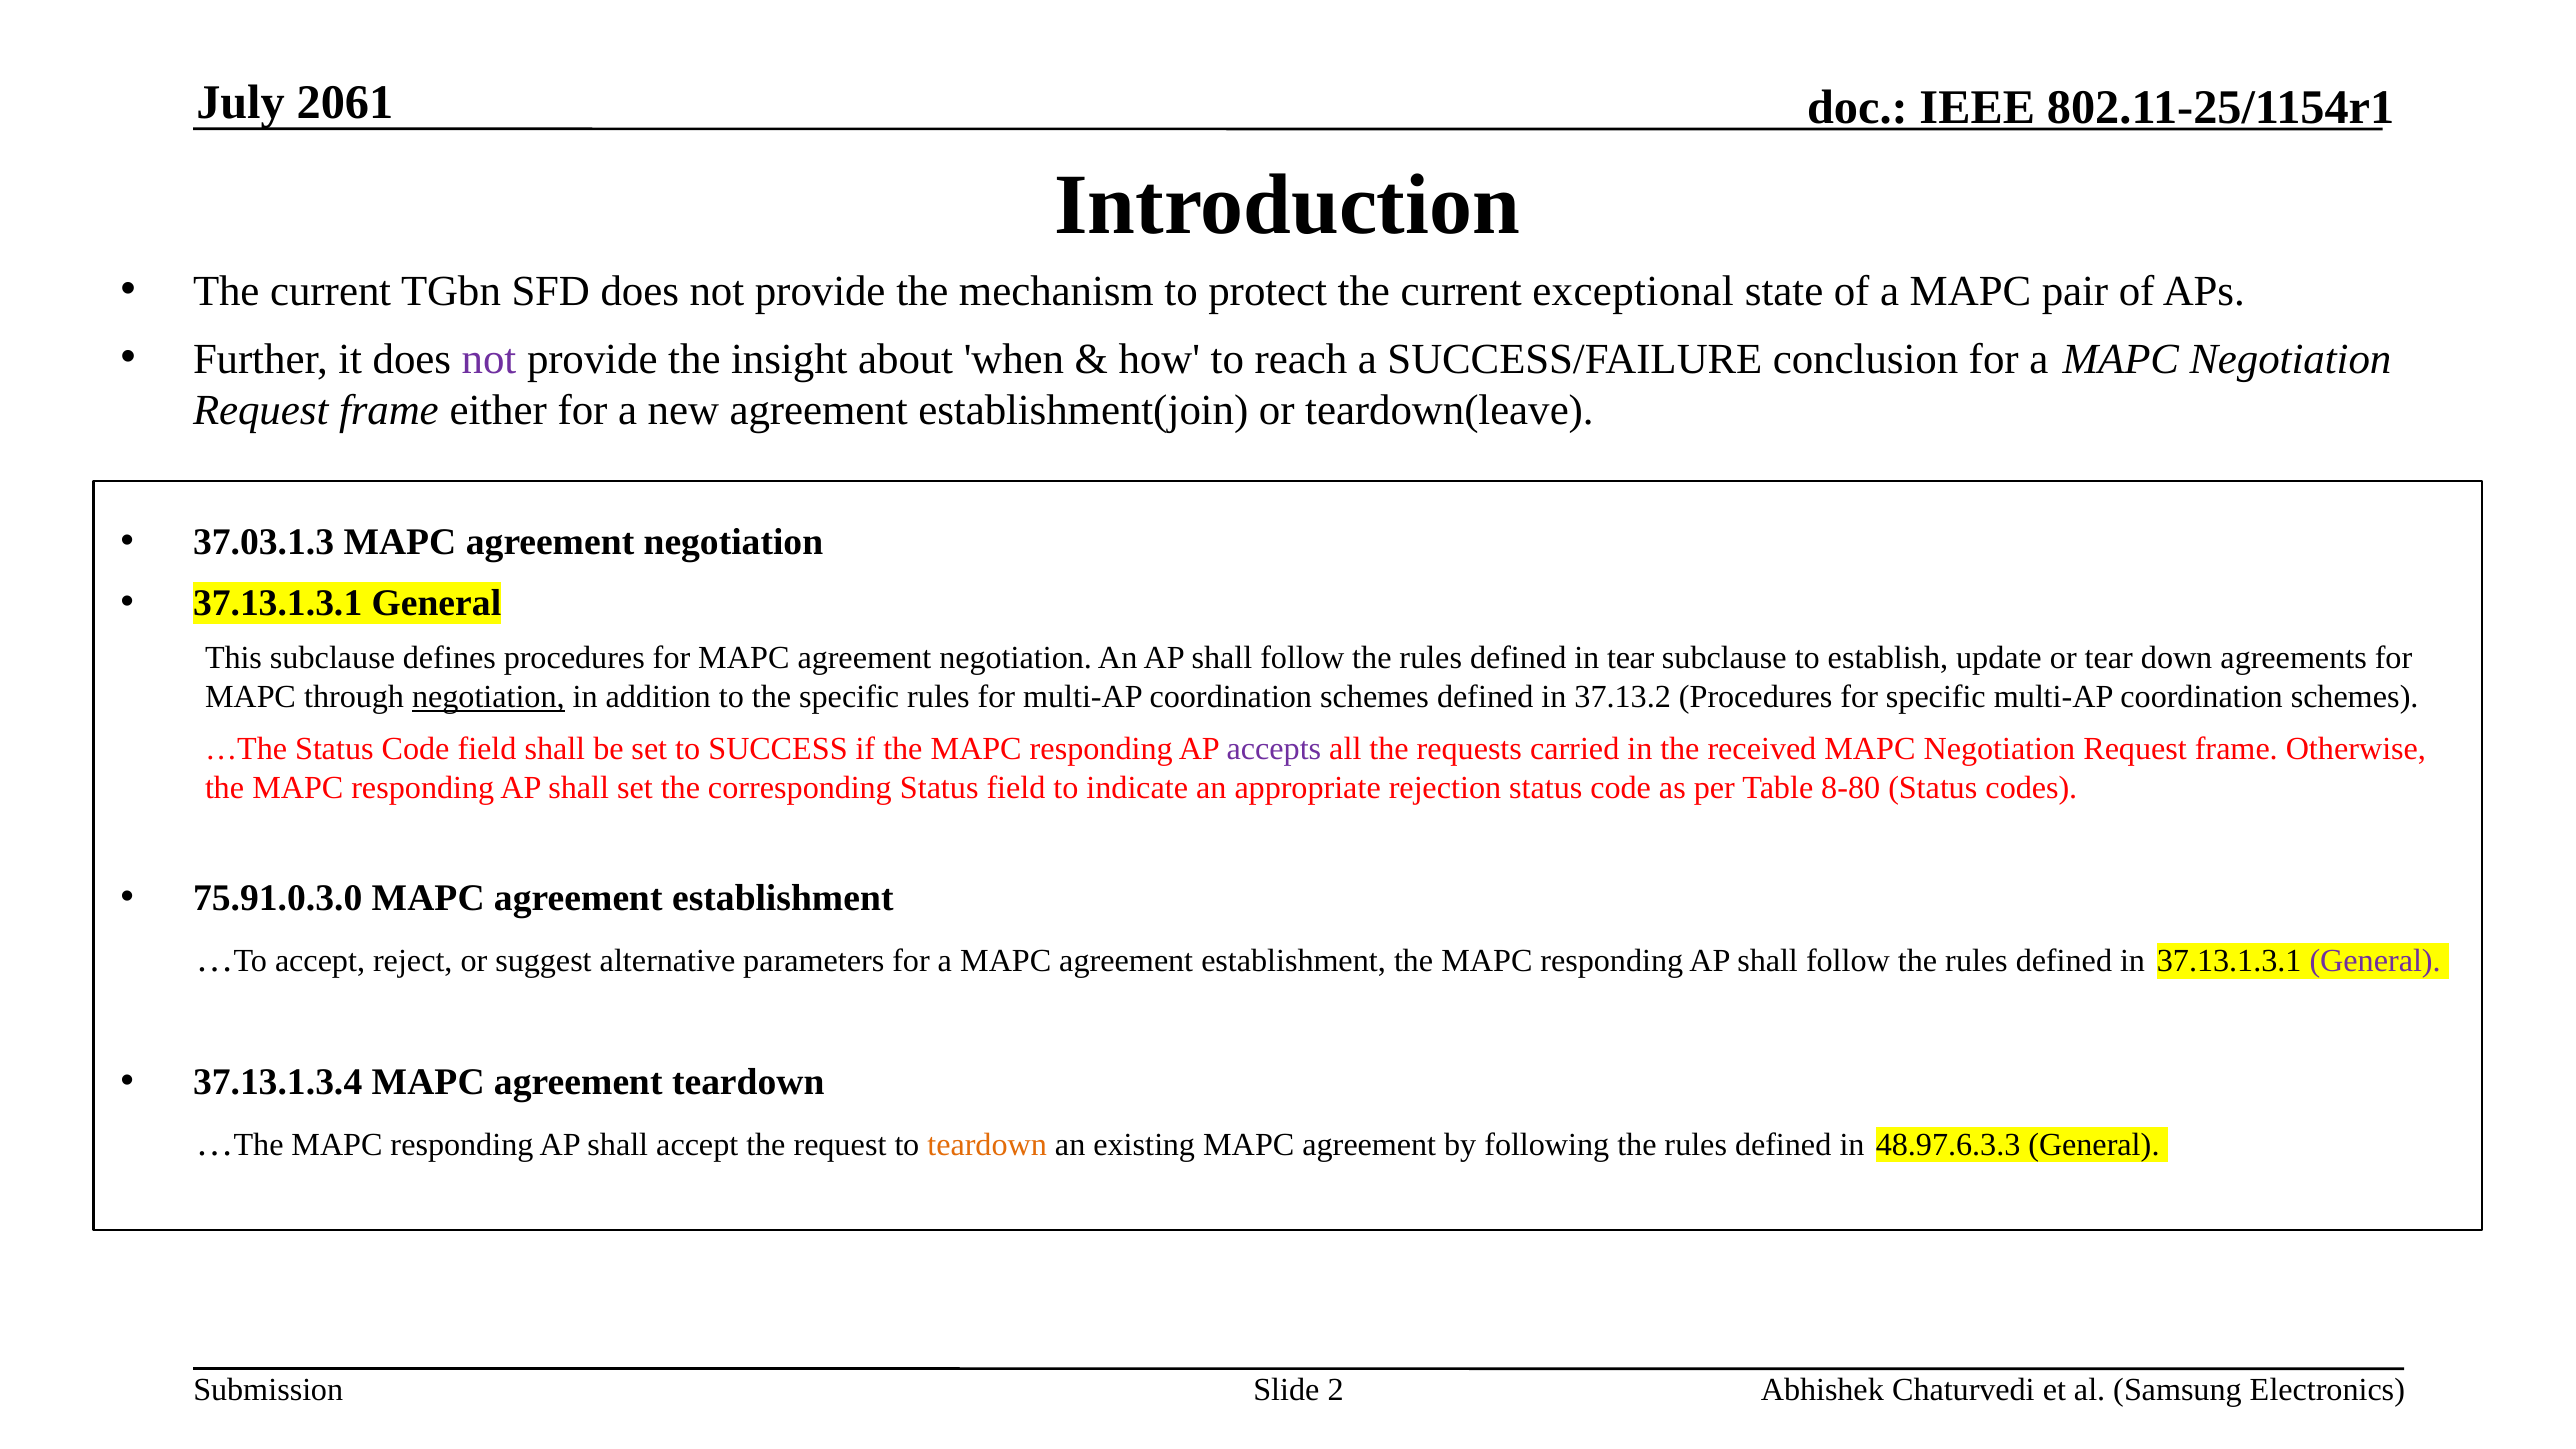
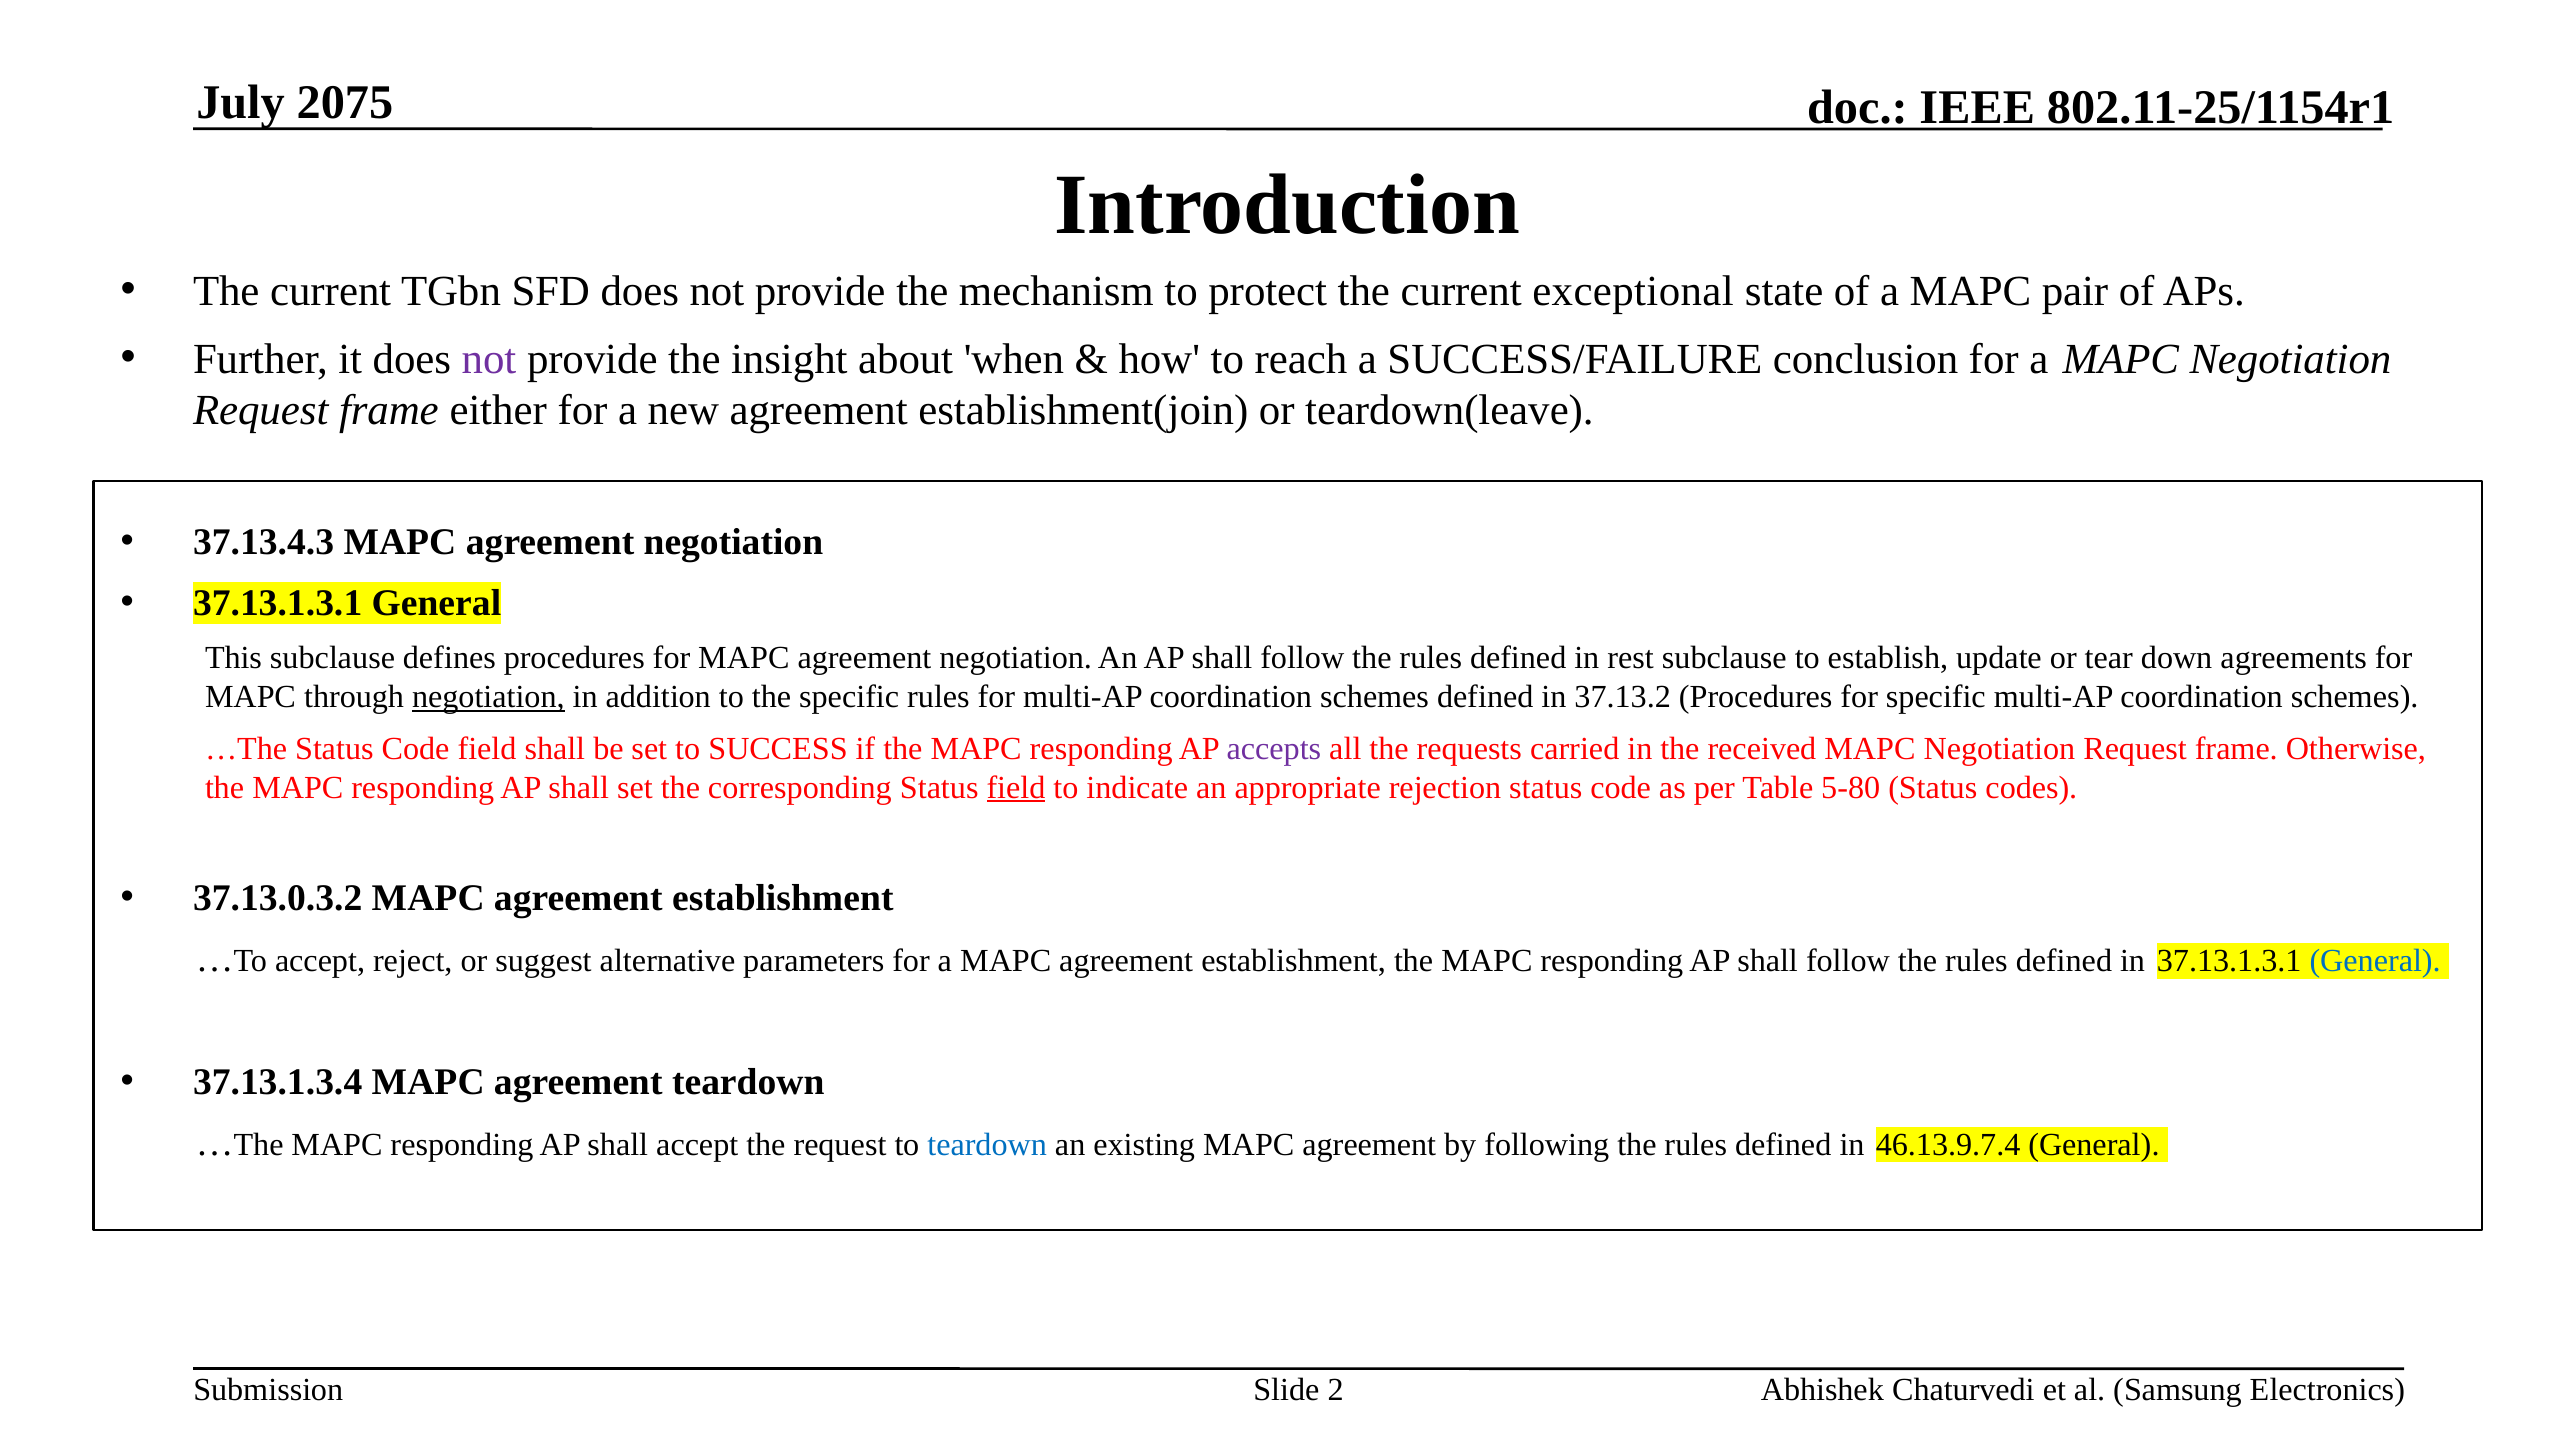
2061: 2061 -> 2075
37.03.1.3: 37.03.1.3 -> 37.13.4.3
in tear: tear -> rest
field at (1016, 788) underline: none -> present
8-80: 8-80 -> 5-80
75.91.0.3.0: 75.91.0.3.0 -> 37.13.0.3.2
General at (2375, 961) colour: purple -> blue
teardown at (987, 1145) colour: orange -> blue
48.97.6.3.3: 48.97.6.3.3 -> 46.13.9.7.4
